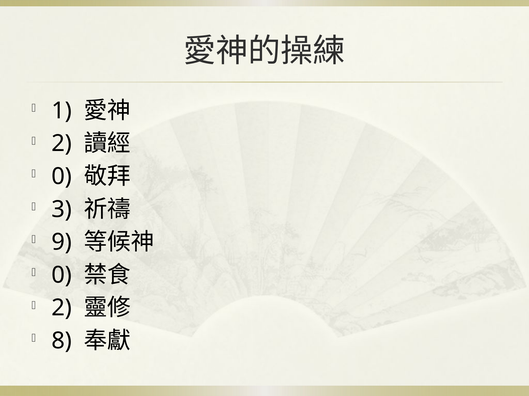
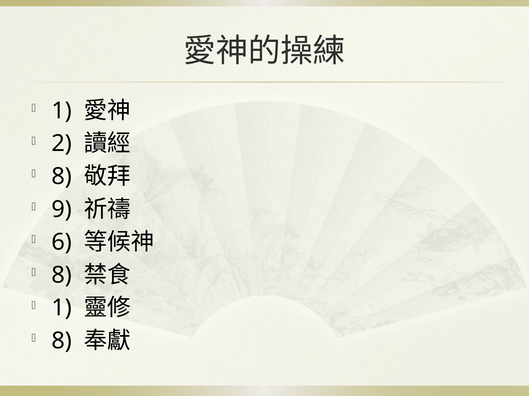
0 at (62, 177): 0 -> 8
3: 3 -> 9
9: 9 -> 6
0 at (62, 276): 0 -> 8
2 at (62, 308): 2 -> 1
